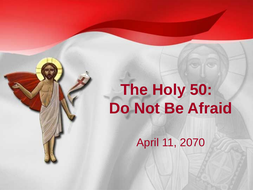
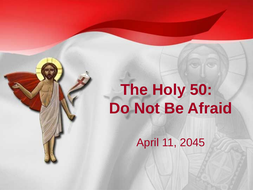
2070: 2070 -> 2045
